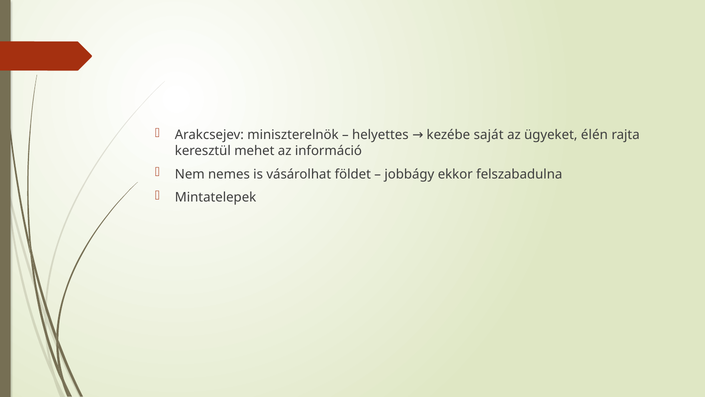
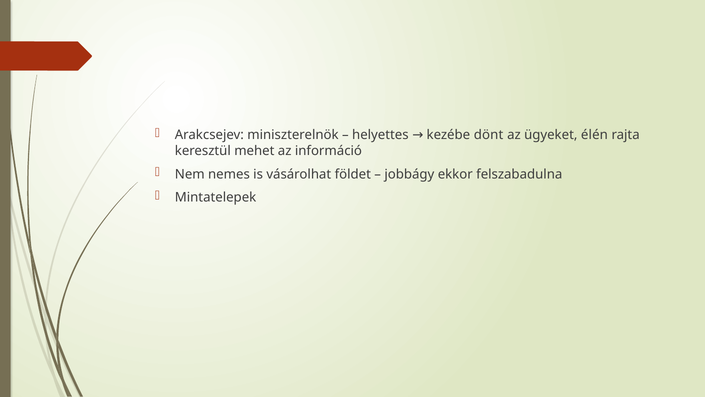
saját: saját -> dönt
